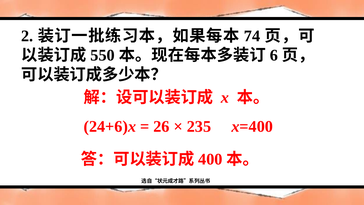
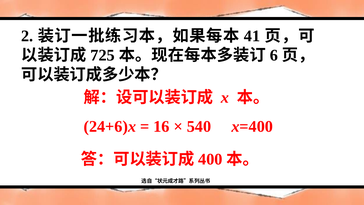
74: 74 -> 41
550: 550 -> 725
26: 26 -> 16
235: 235 -> 540
